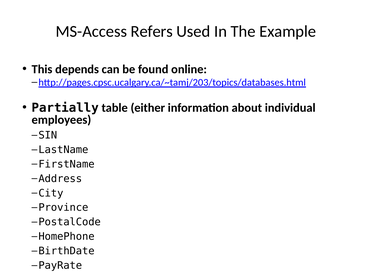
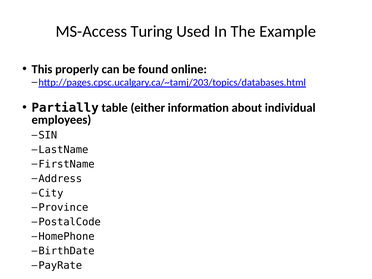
Refers: Refers -> Turing
depends: depends -> properly
